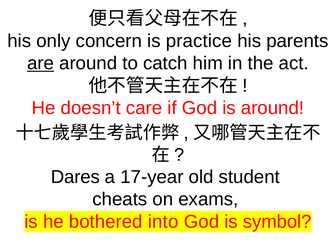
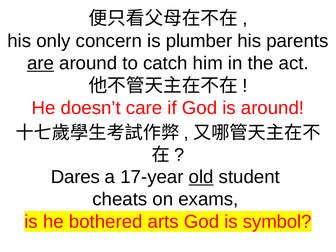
practice: practice -> plumber
old underline: none -> present
into: into -> arts
